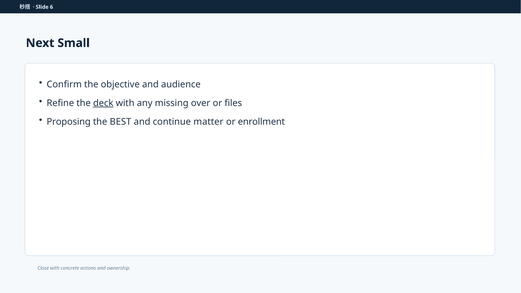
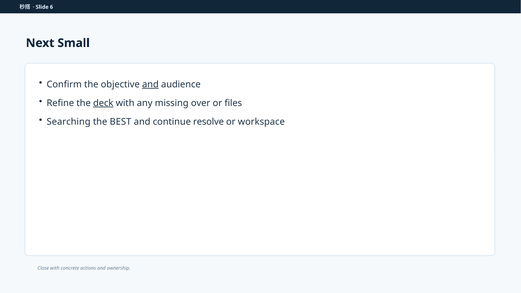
and at (150, 84) underline: none -> present
Proposing: Proposing -> Searching
matter: matter -> resolve
enrollment: enrollment -> workspace
